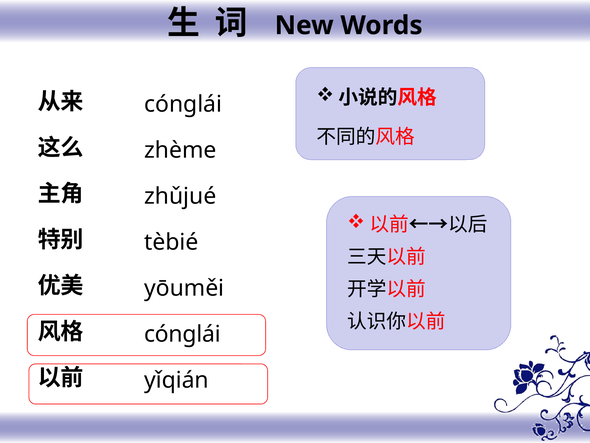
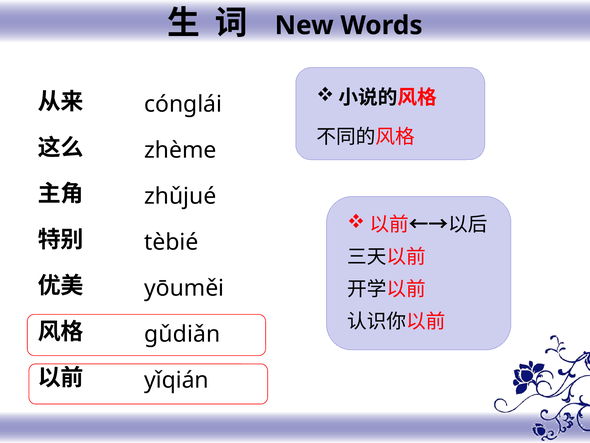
cónglái at (182, 334): cónglái -> gǔdiǎn
